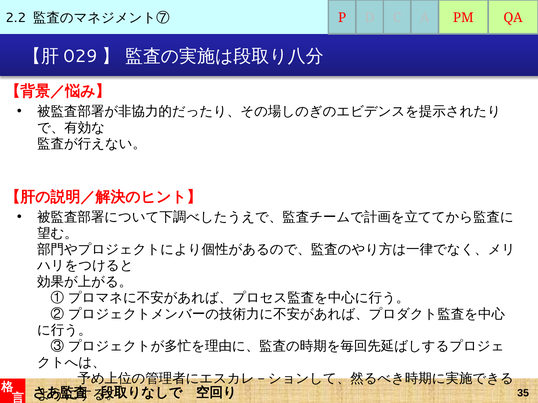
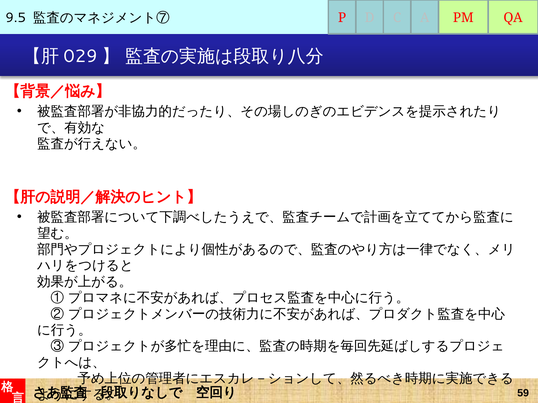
2.2: 2.2 -> 9.5
35: 35 -> 59
